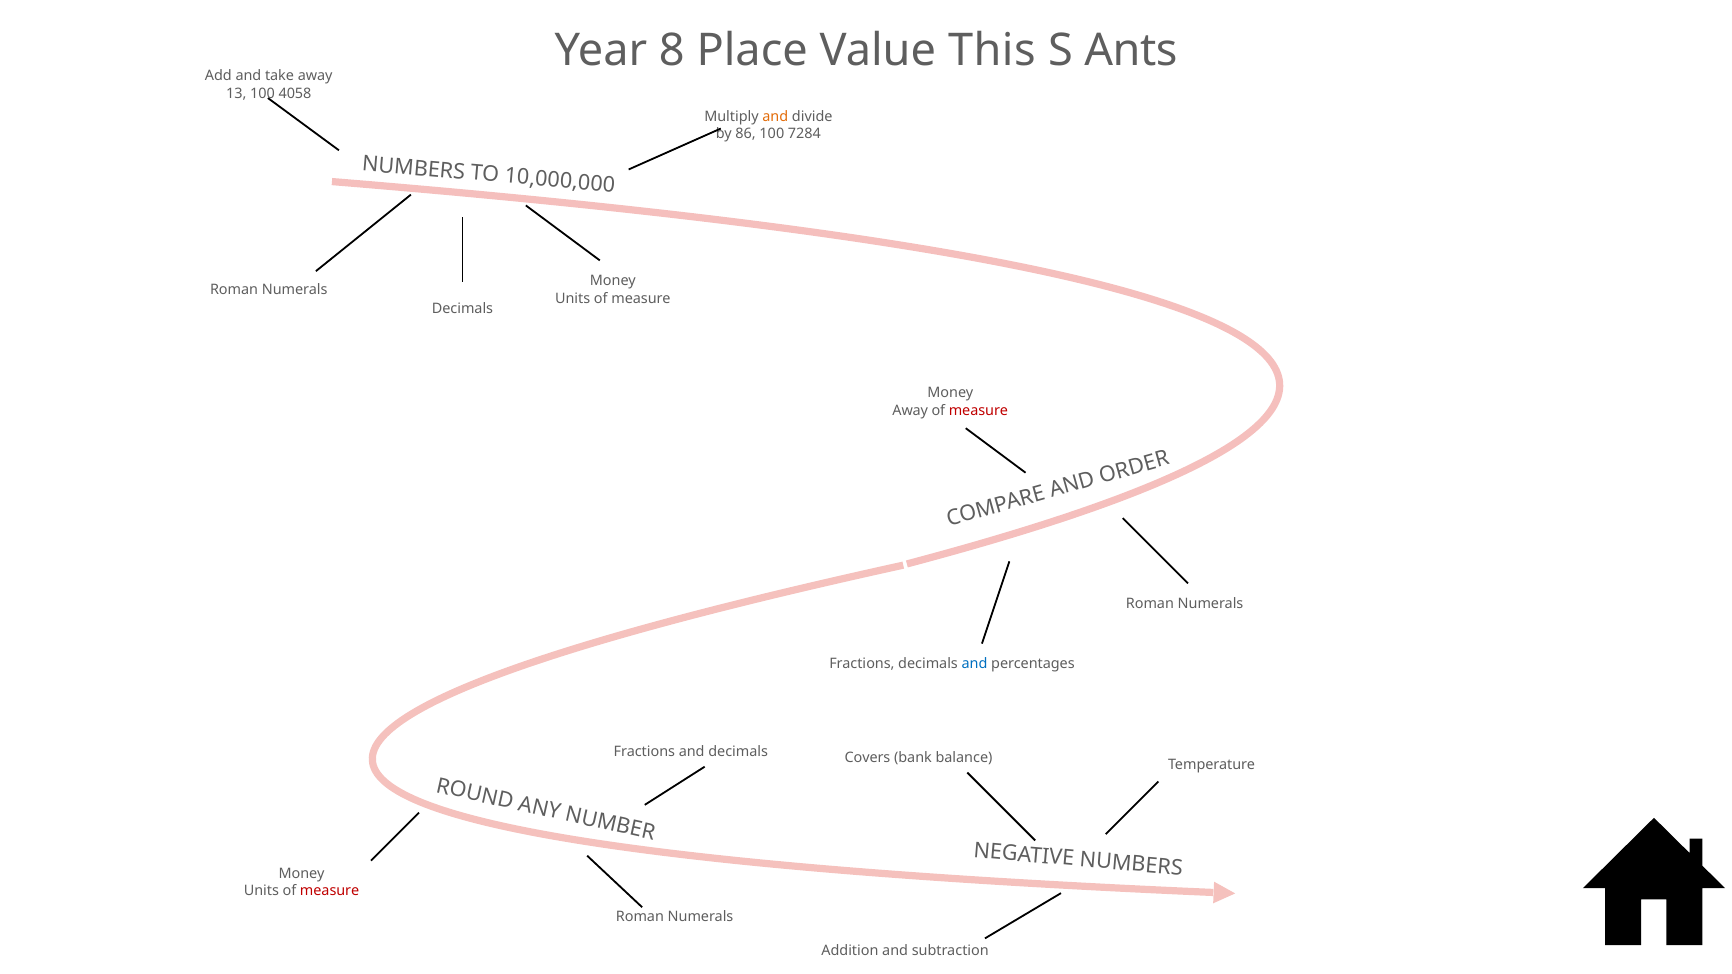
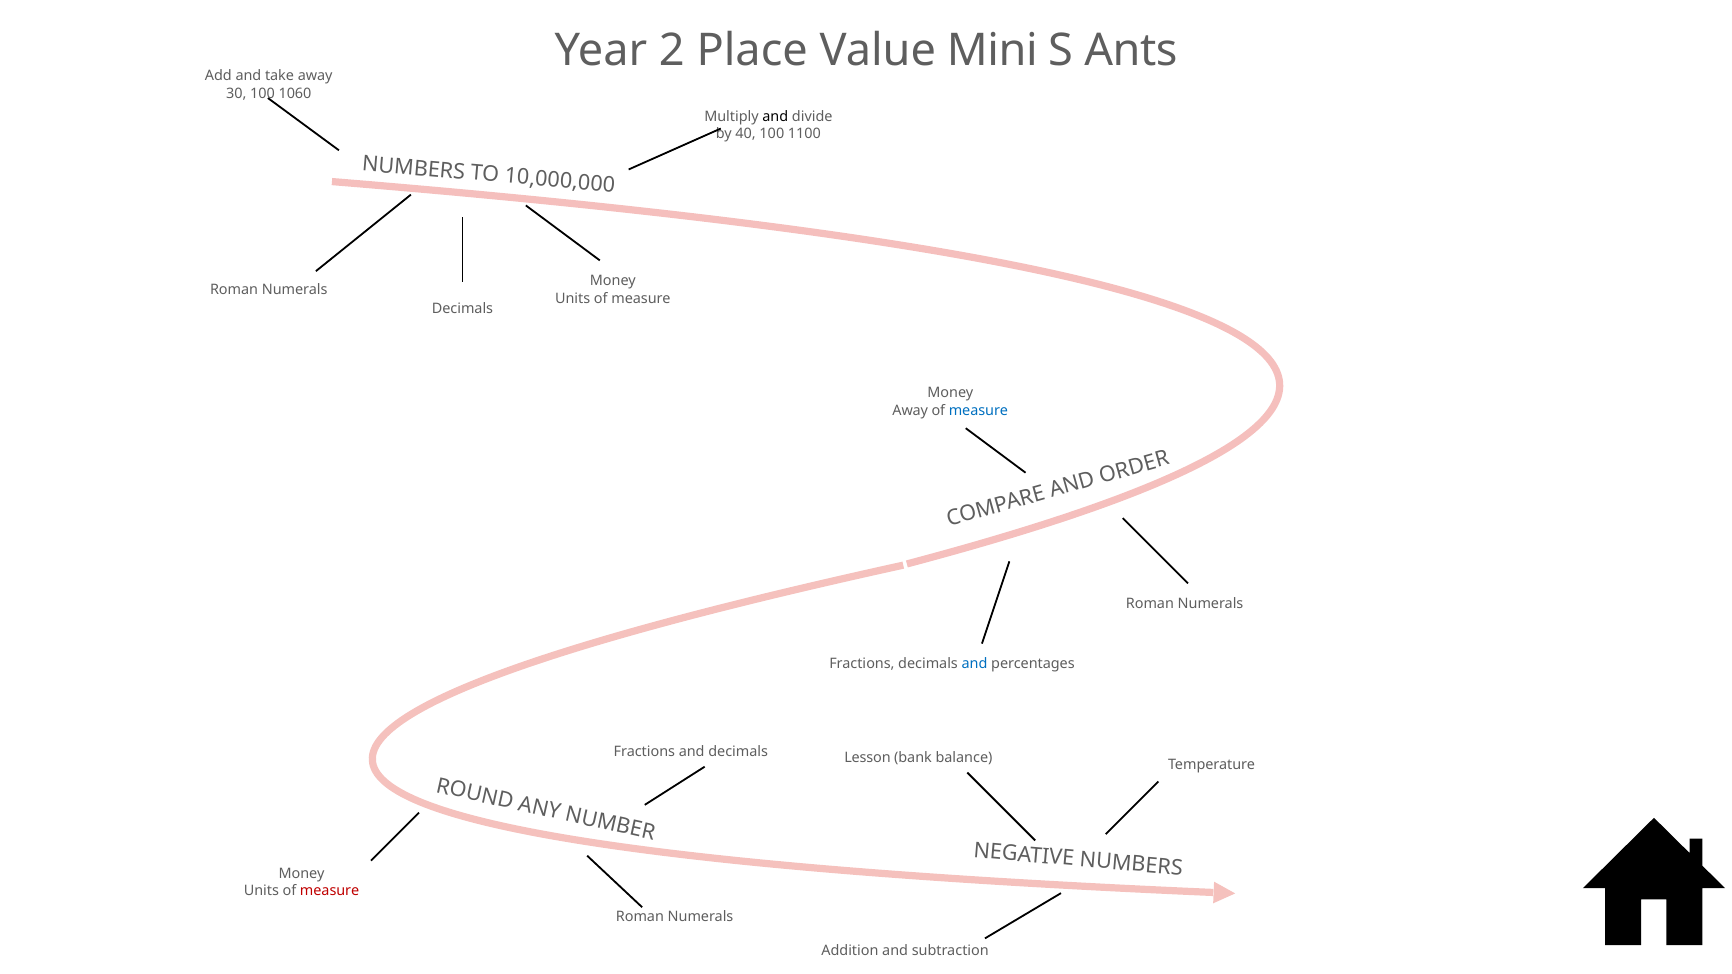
8: 8 -> 2
This: This -> Mini
13: 13 -> 30
4058: 4058 -> 1060
and at (775, 117) colour: orange -> black
86: 86 -> 40
7284: 7284 -> 1100
measure at (978, 411) colour: red -> blue
Covers: Covers -> Lesson
